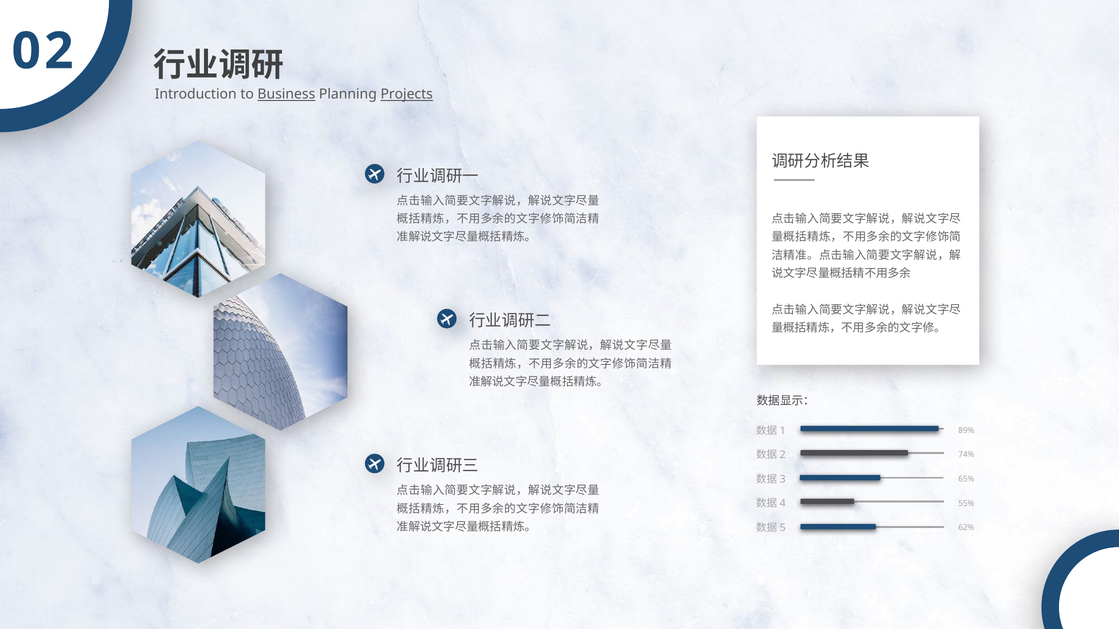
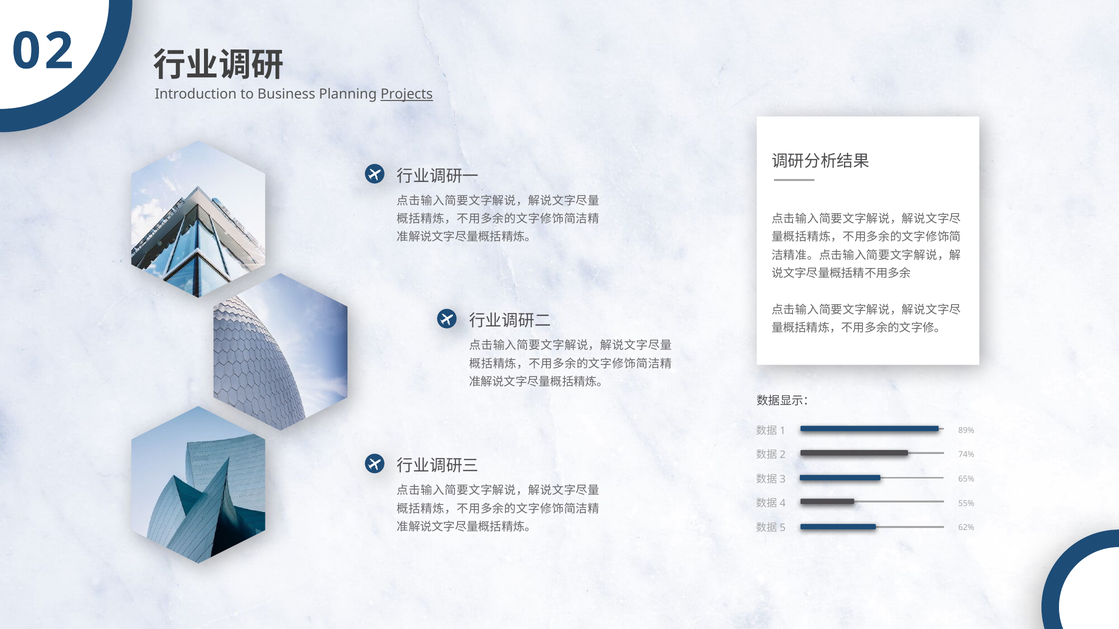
Business underline: present -> none
